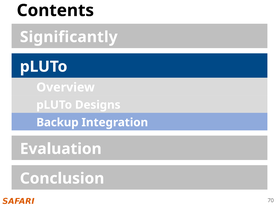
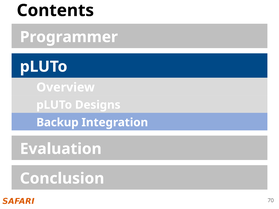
Significantly: Significantly -> Programmer
